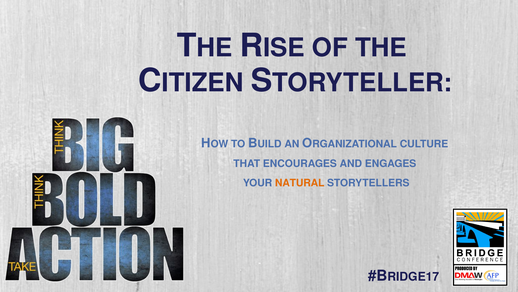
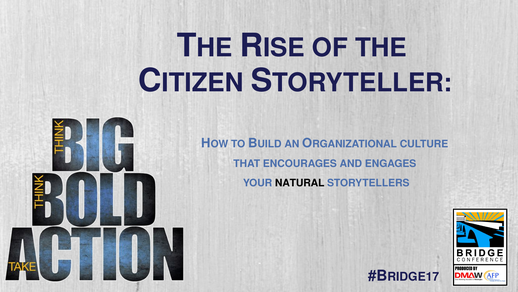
NATURAL colour: orange -> black
